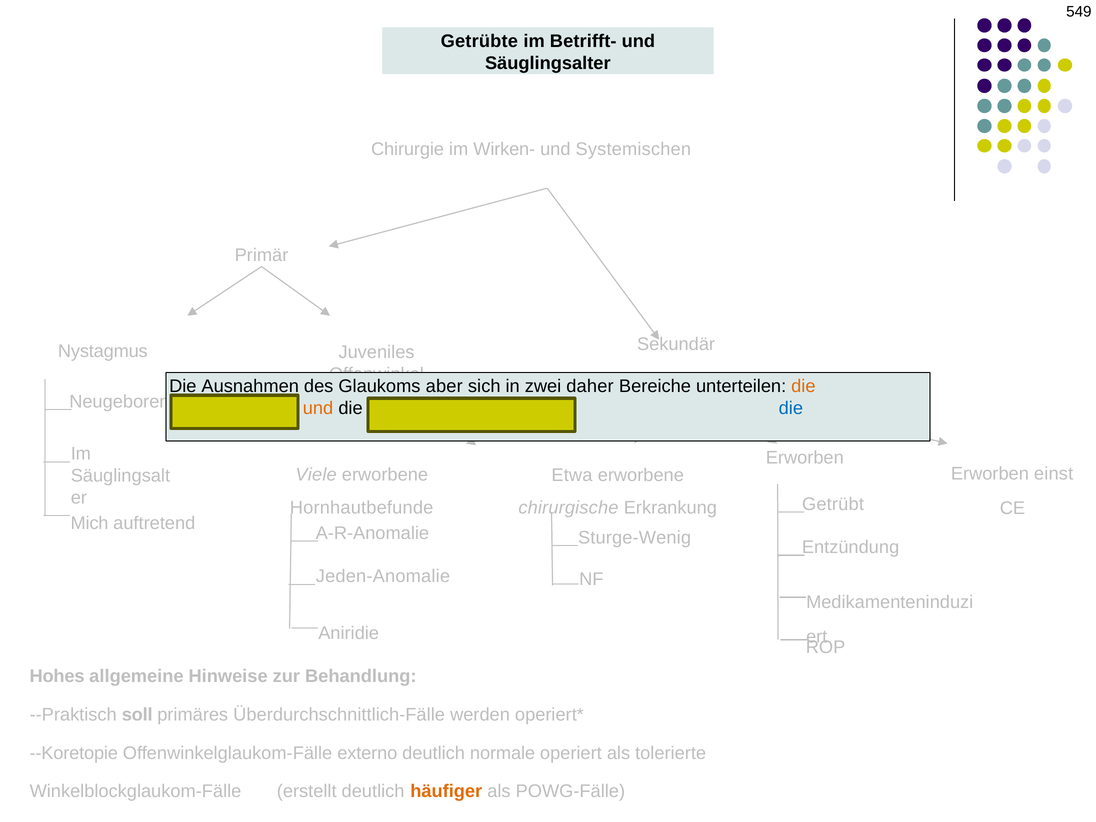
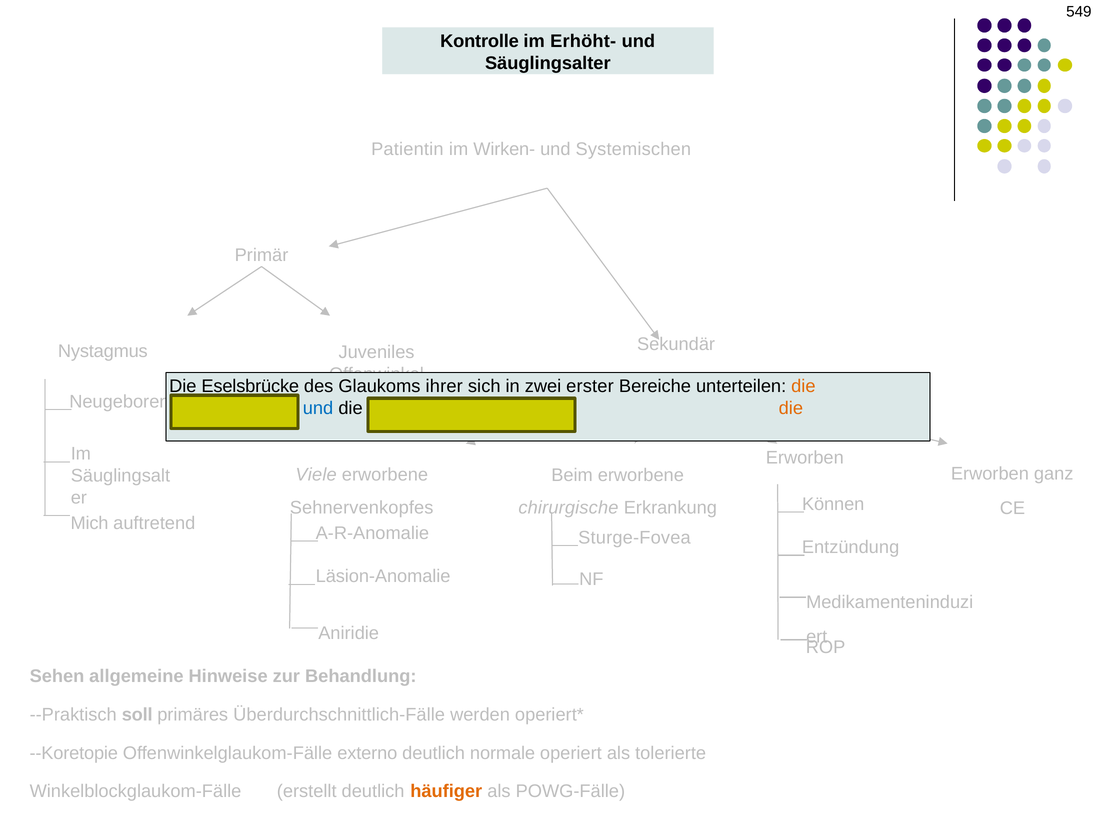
Getrübte: Getrübte -> Kontrolle
Betrifft-: Betrifft- -> Erhöht-
Chirurgie: Chirurgie -> Patientin
Ausnahmen: Ausnahmen -> Eselsbrücke
aber: aber -> ihrer
daher: daher -> erster
und at (318, 408) colour: orange -> blue
die at (791, 408) colour: blue -> orange
einst: einst -> ganz
Etwa: Etwa -> Beim
Getrübt: Getrübt -> Können
Hornhautbefunde: Hornhautbefunde -> Sehnervenkopfes
Sturge-Wenig: Sturge-Wenig -> Sturge-Fovea
Jeden-Anomalie: Jeden-Anomalie -> Läsion-Anomalie
Hohes: Hohes -> Sehen
